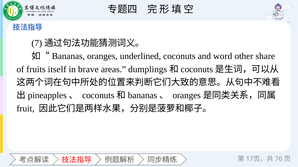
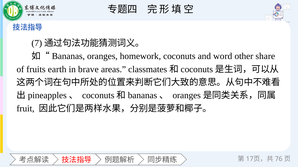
underlined: underlined -> homework
itself: itself -> earth
dumplings: dumplings -> classmates
